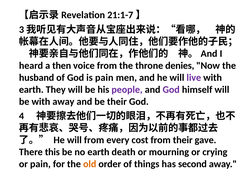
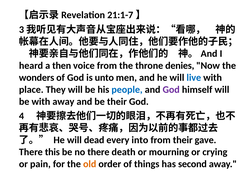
husband: husband -> wonders
is pain: pain -> unto
live colour: purple -> blue
earth at (31, 89): earth -> place
people colour: purple -> blue
will from: from -> dead
cost: cost -> into
no earth: earth -> there
